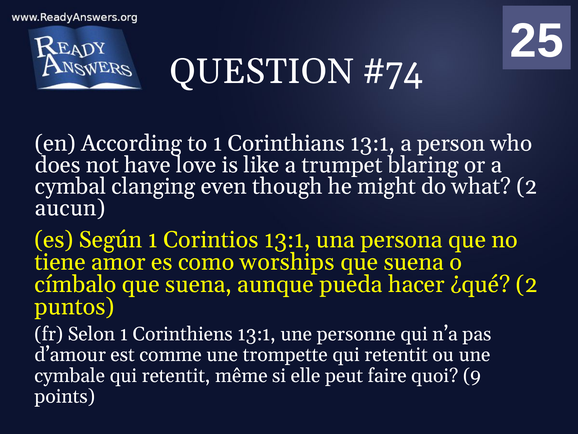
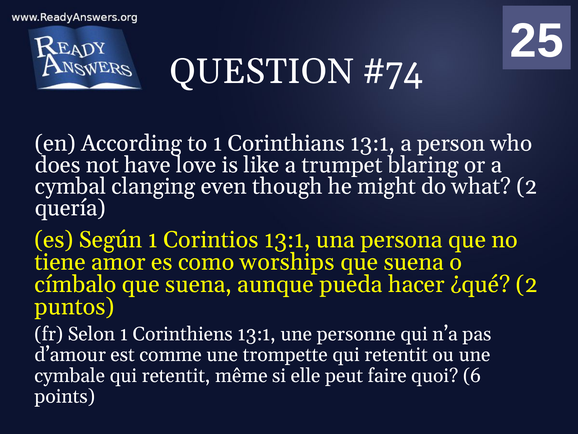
aucun: aucun -> quería
9: 9 -> 6
